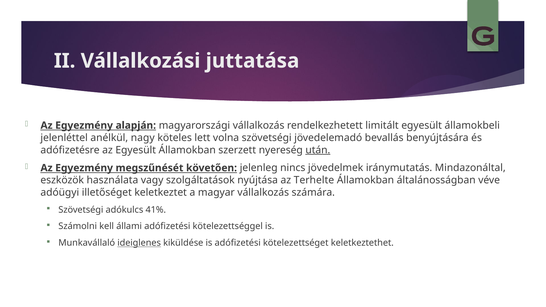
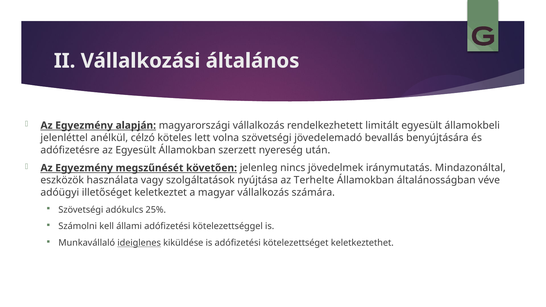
juttatása: juttatása -> általános
nagy: nagy -> célzó
után underline: present -> none
41%: 41% -> 25%
